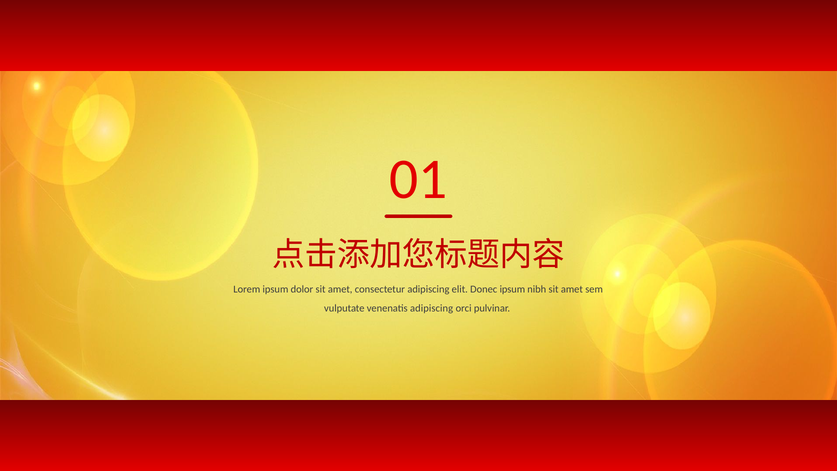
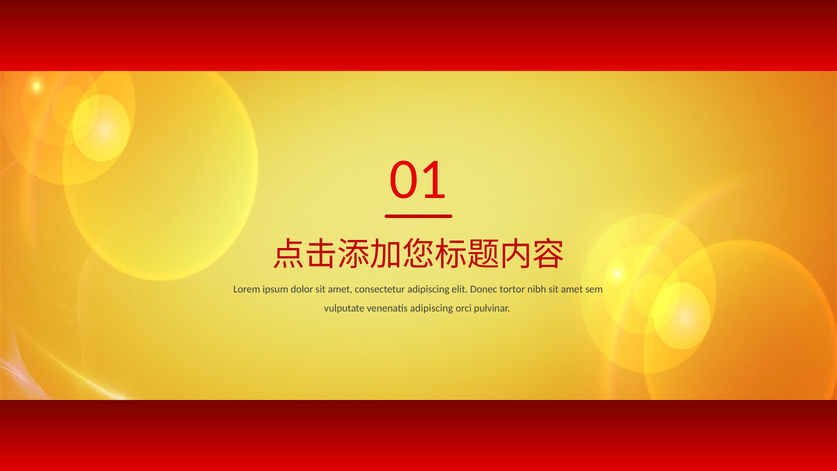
Donec ipsum: ipsum -> tortor
